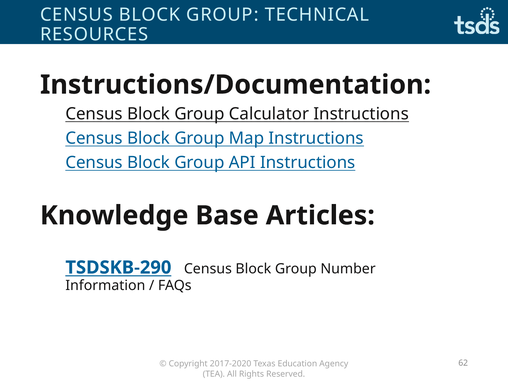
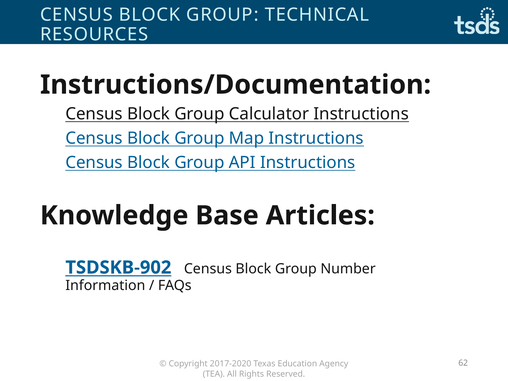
TSDSKB-290: TSDSKB-290 -> TSDSKB-902
